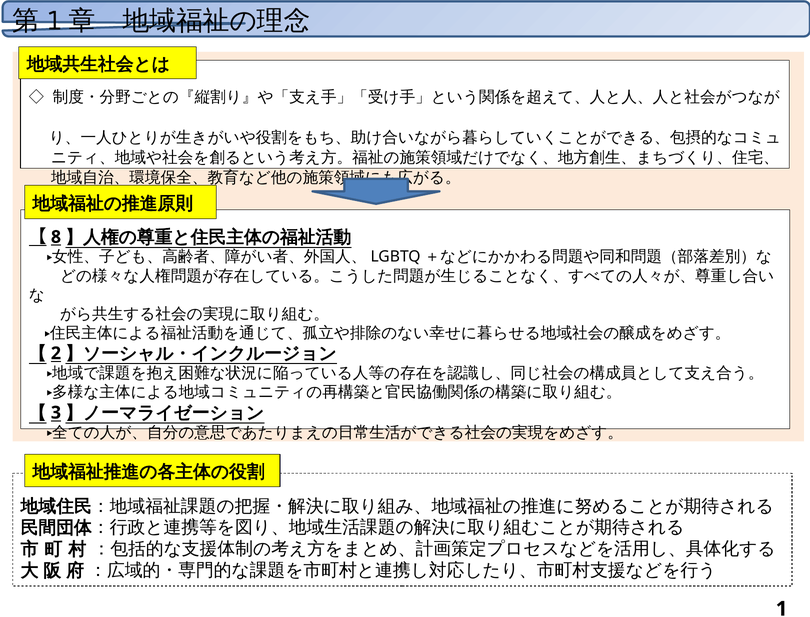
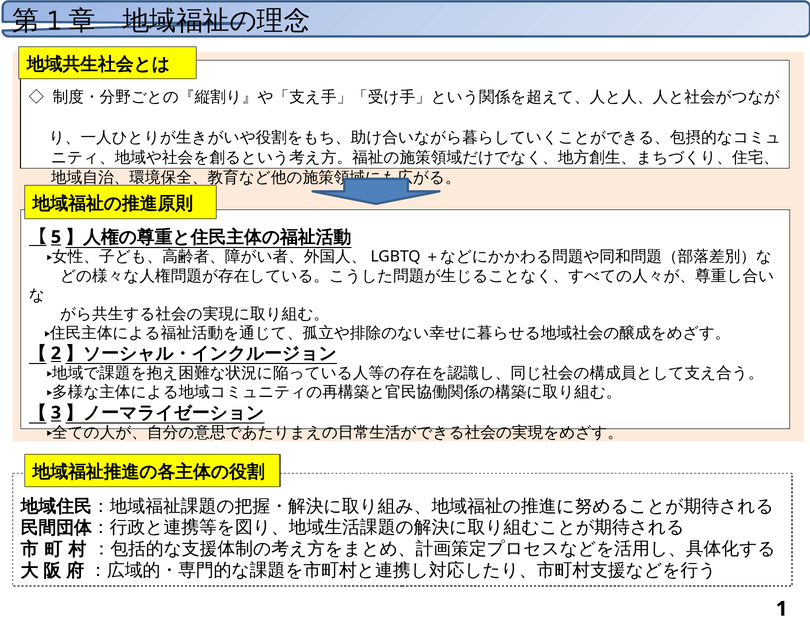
8: 8 -> 5
